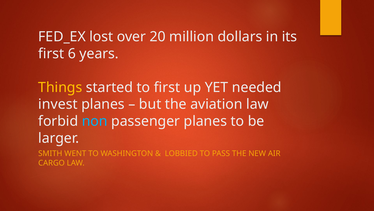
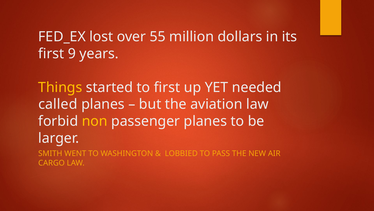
20: 20 -> 55
6: 6 -> 9
invest: invest -> called
non colour: light blue -> yellow
